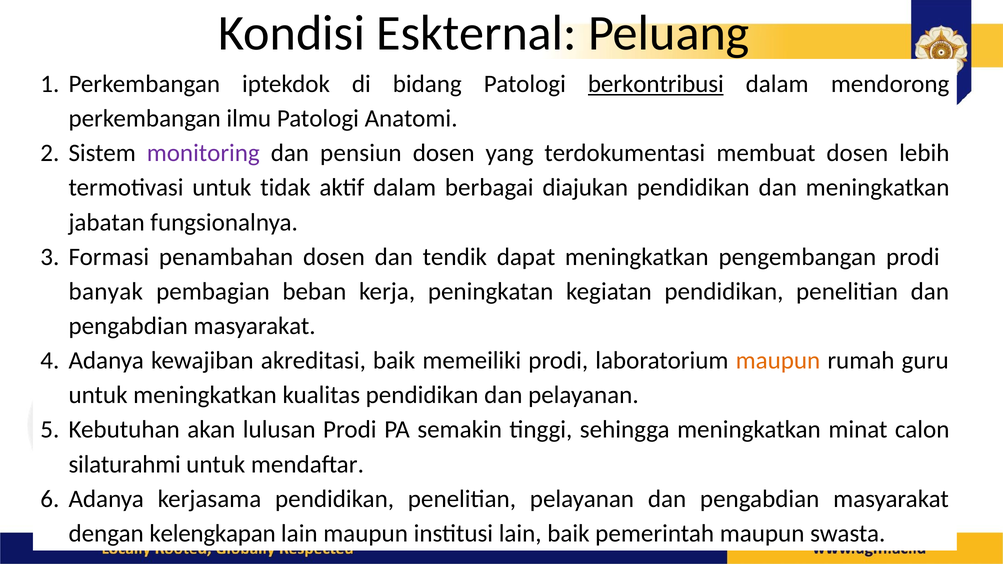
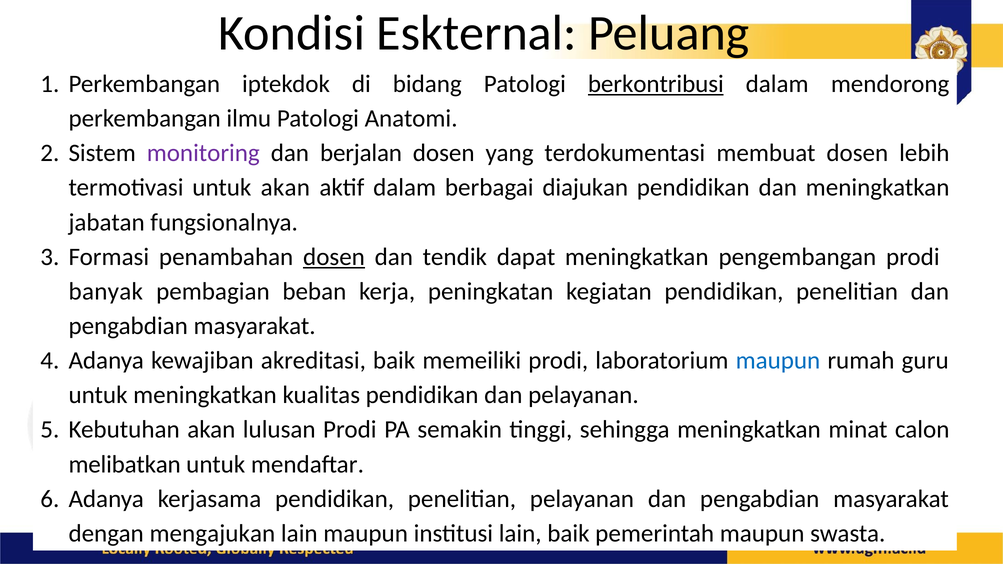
pensiun: pensiun -> berjalan
untuk tidak: tidak -> akan
dosen at (334, 257) underline: none -> present
maupun at (778, 361) colour: orange -> blue
silaturahmi: silaturahmi -> melibatkan
kelengkapan: kelengkapan -> mengajukan
